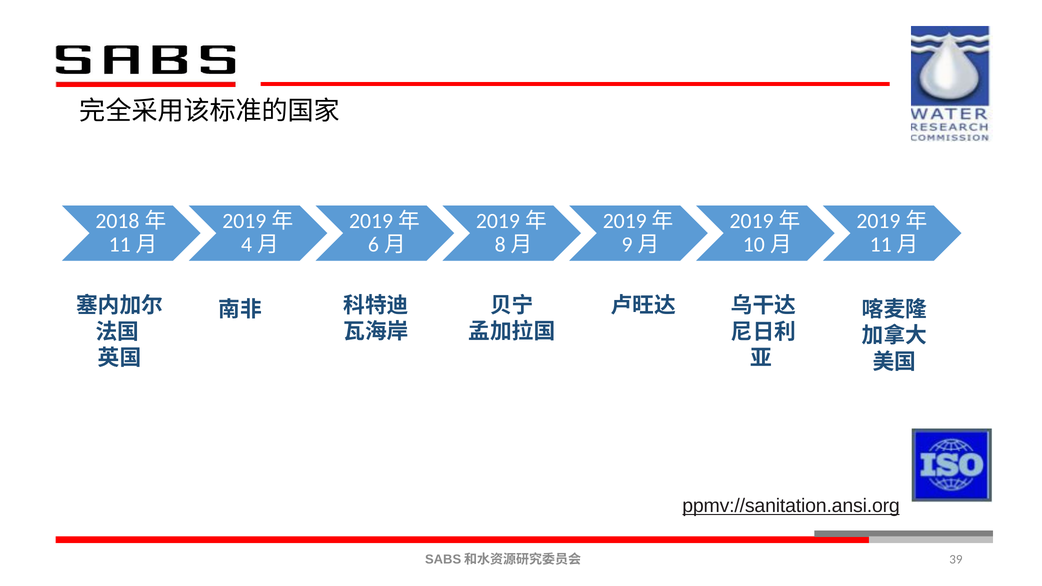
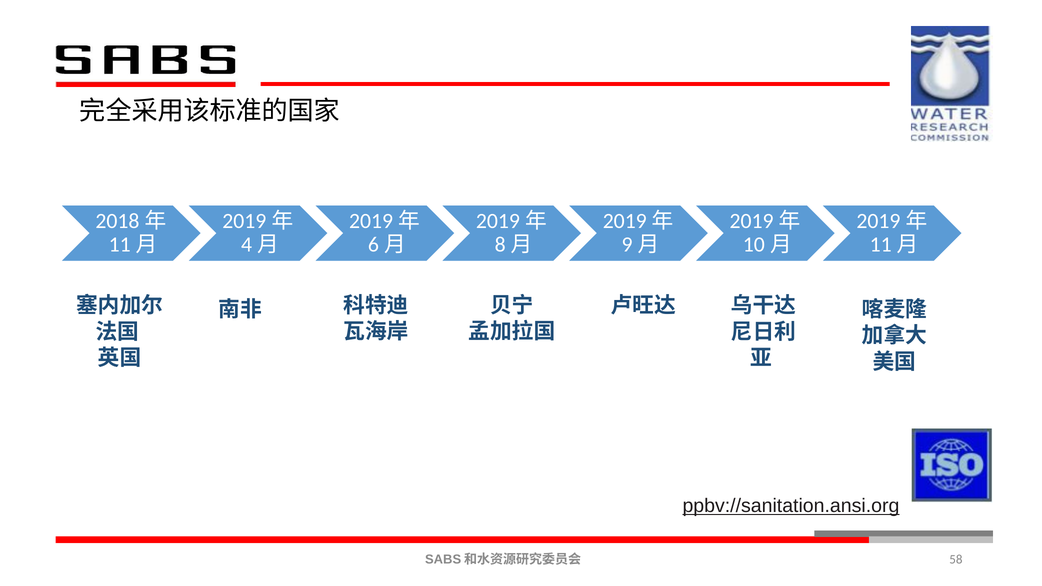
ppmv://sanitation.ansi.org: ppmv://sanitation.ansi.org -> ppbv://sanitation.ansi.org
39: 39 -> 58
